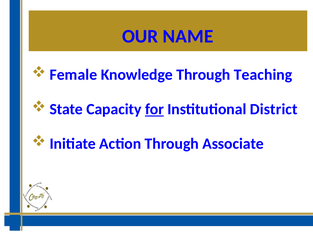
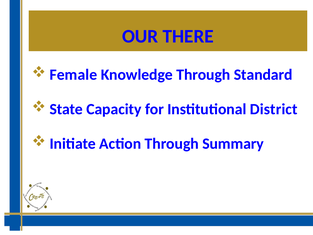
NAME: NAME -> THERE
Teaching: Teaching -> Standard
for underline: present -> none
Associate: Associate -> Summary
